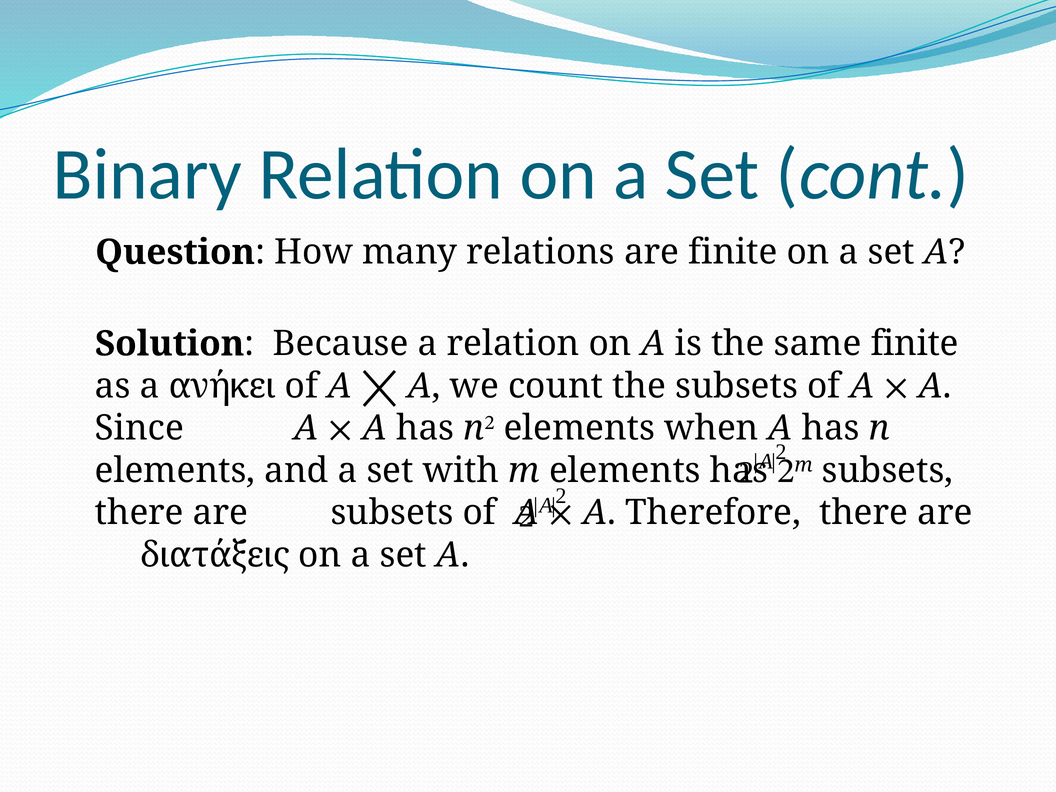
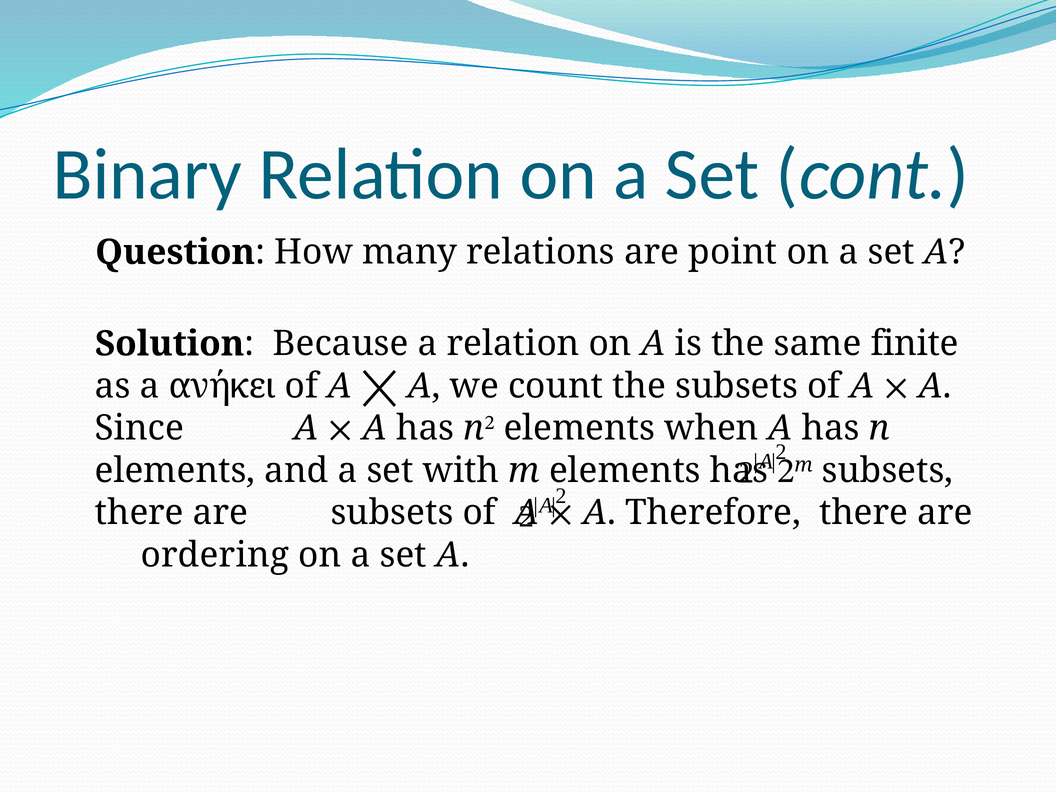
are finite: finite -> point
διατάξεις: διατάξεις -> ordering
